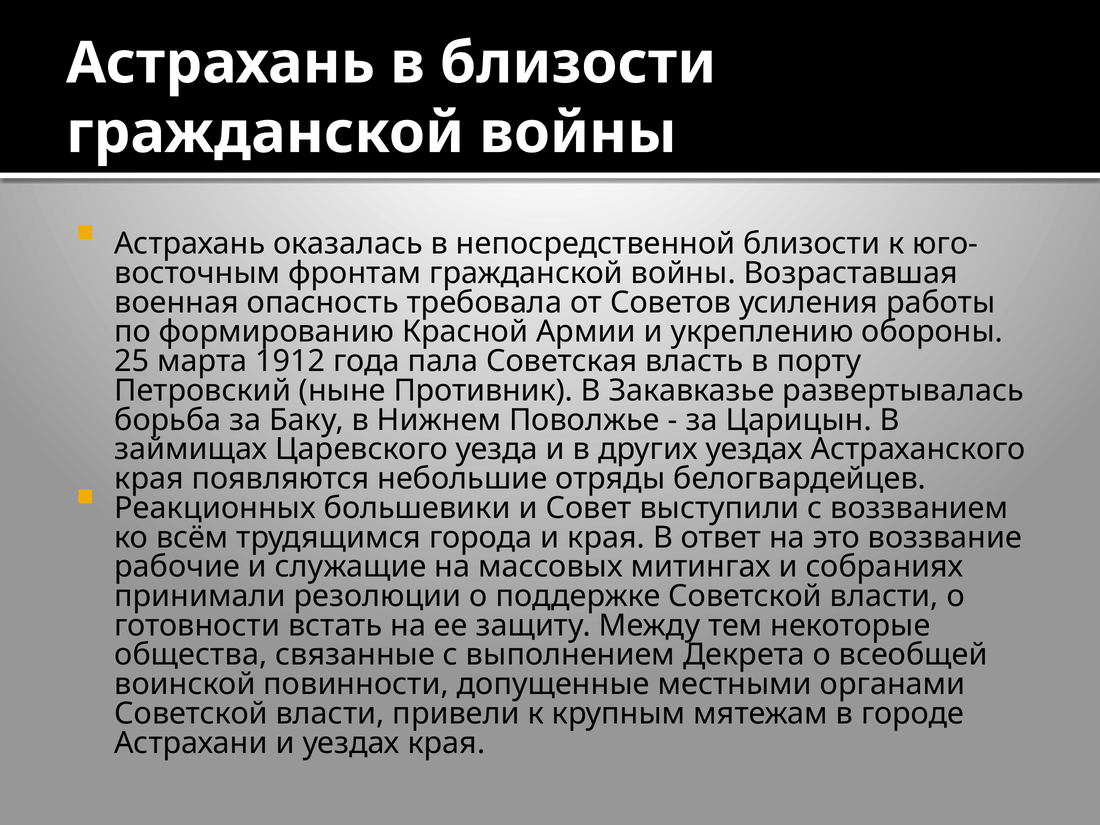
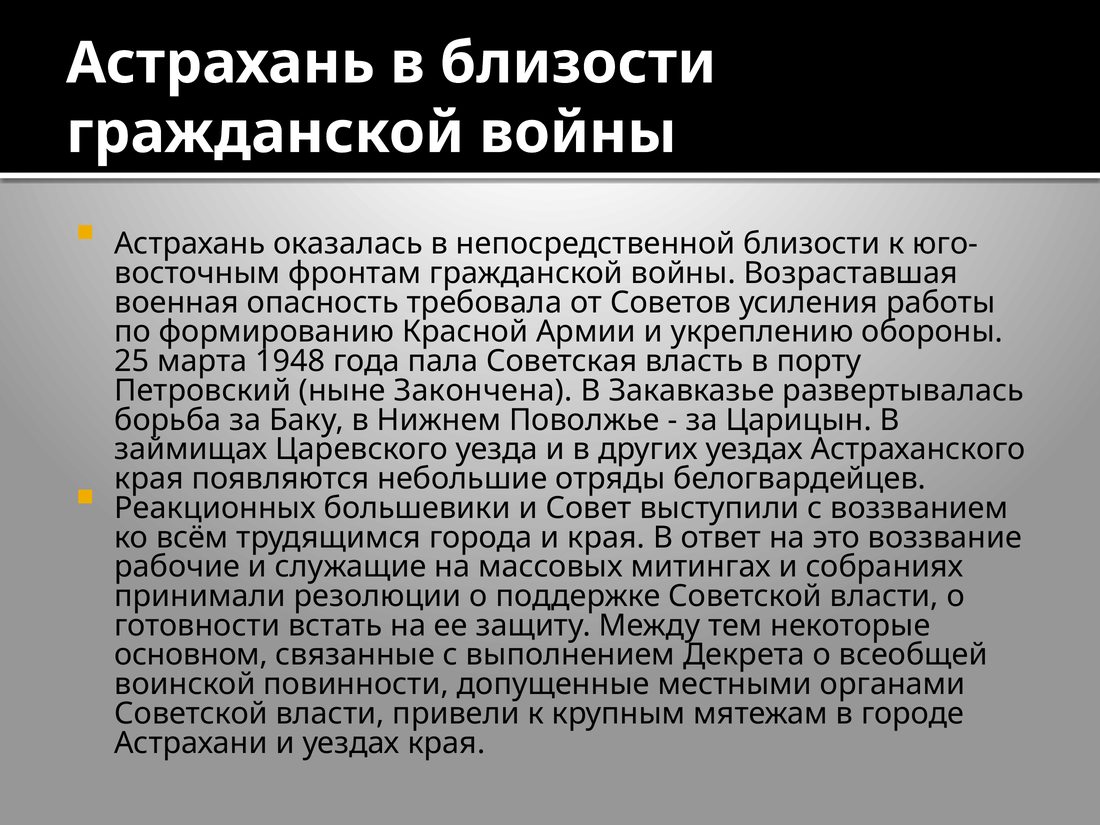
1912: 1912 -> 1948
Противник: Противник -> Закончена
общества: общества -> основном
